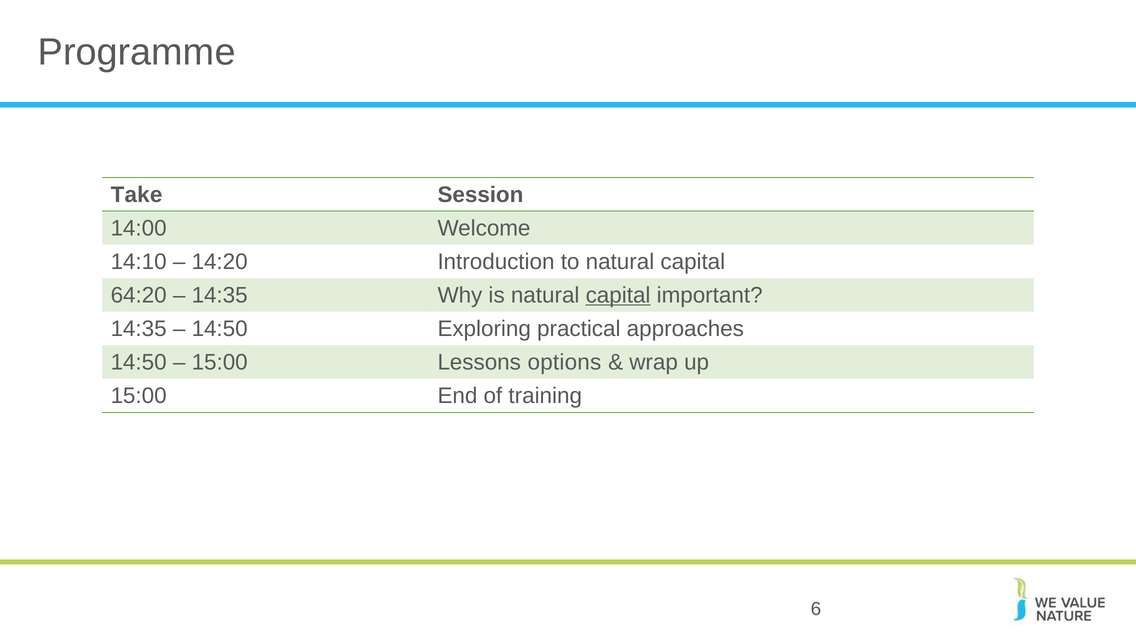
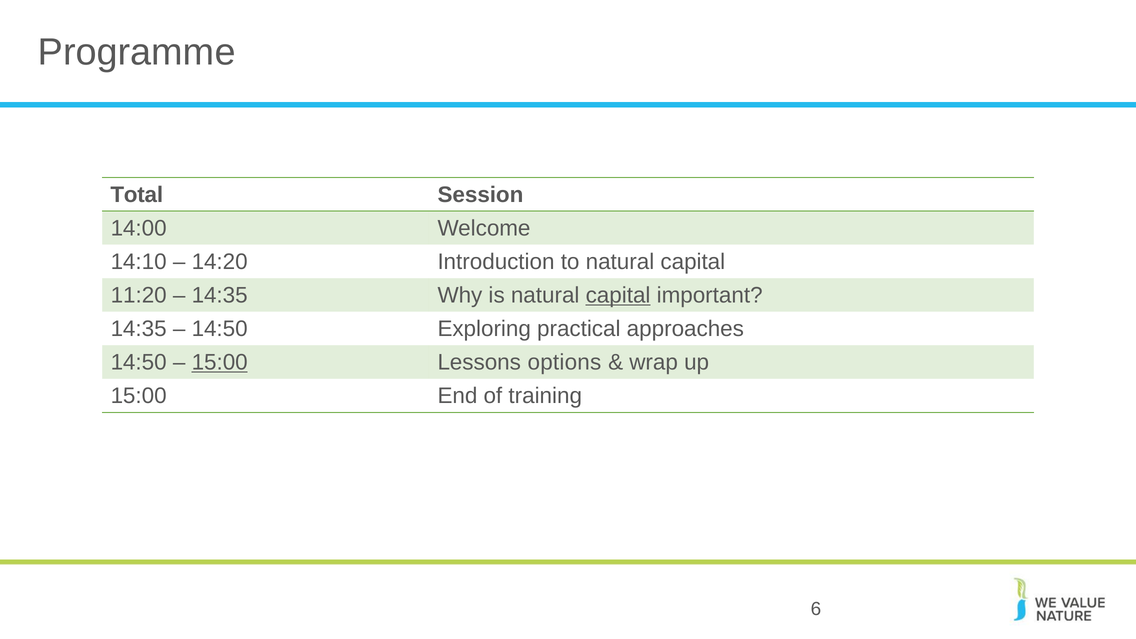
Take: Take -> Total
64:20: 64:20 -> 11:20
15:00 at (220, 362) underline: none -> present
